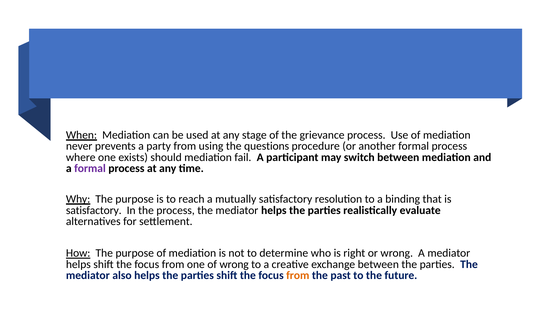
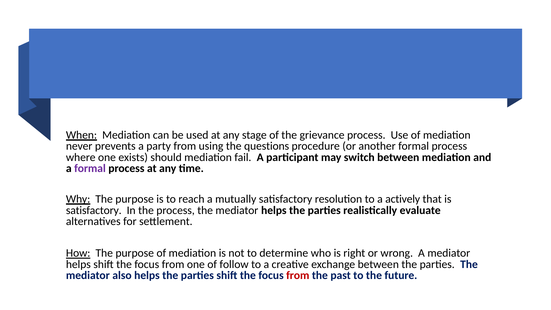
binding: binding -> actively
of wrong: wrong -> follow
from at (298, 275) colour: orange -> red
